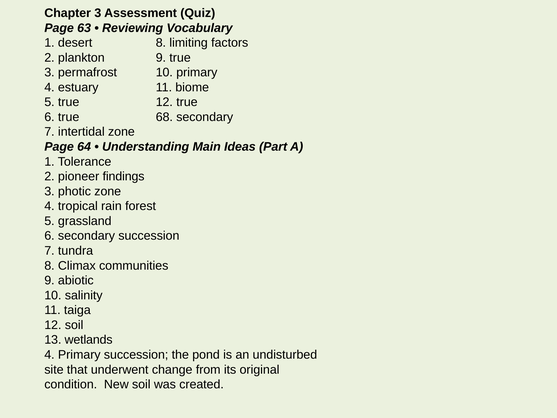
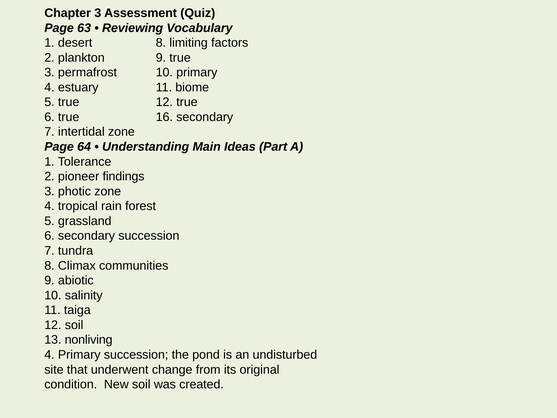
68: 68 -> 16
wetlands: wetlands -> nonliving
